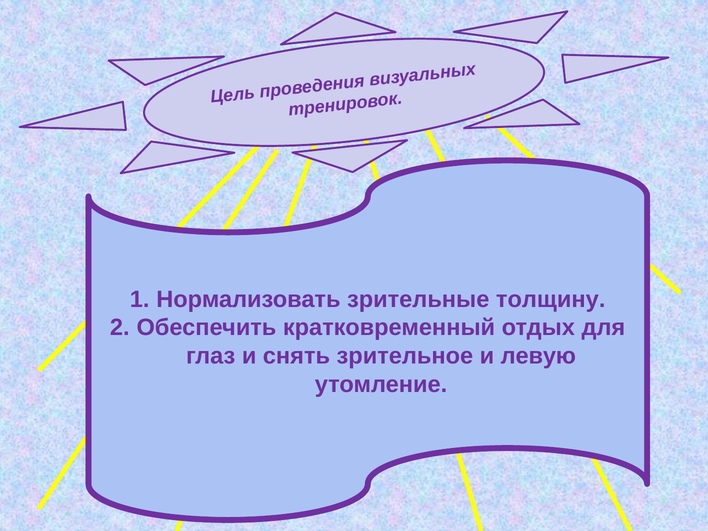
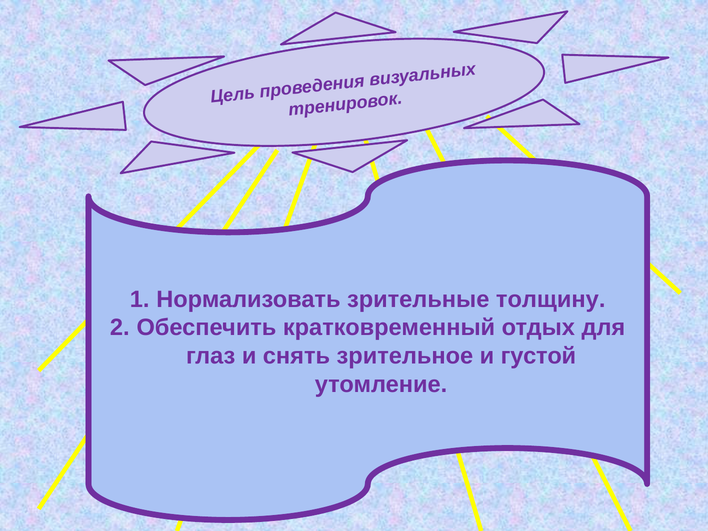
левую: левую -> густой
